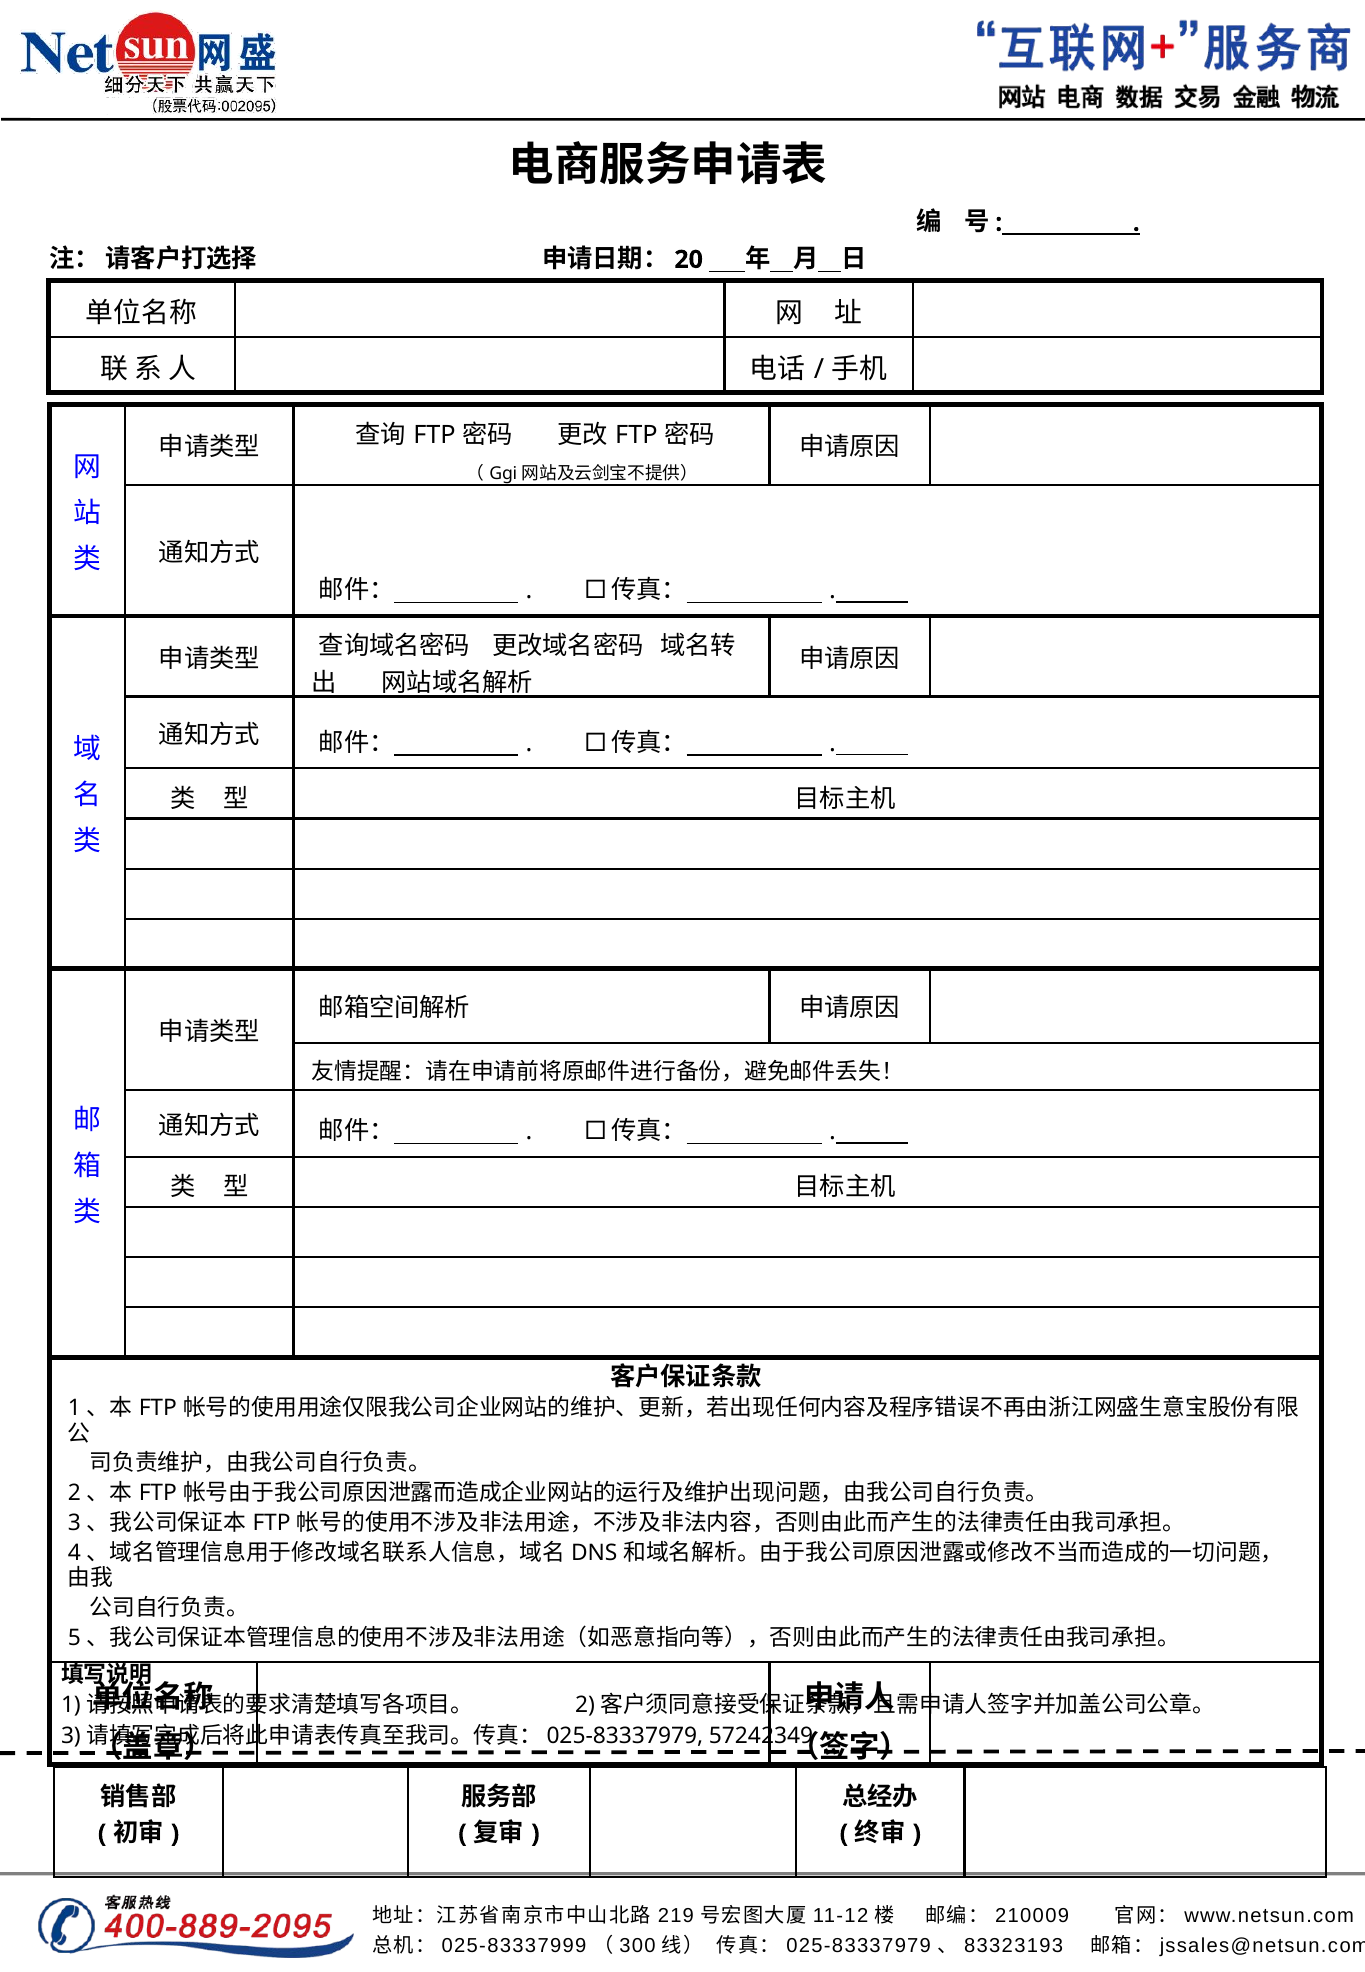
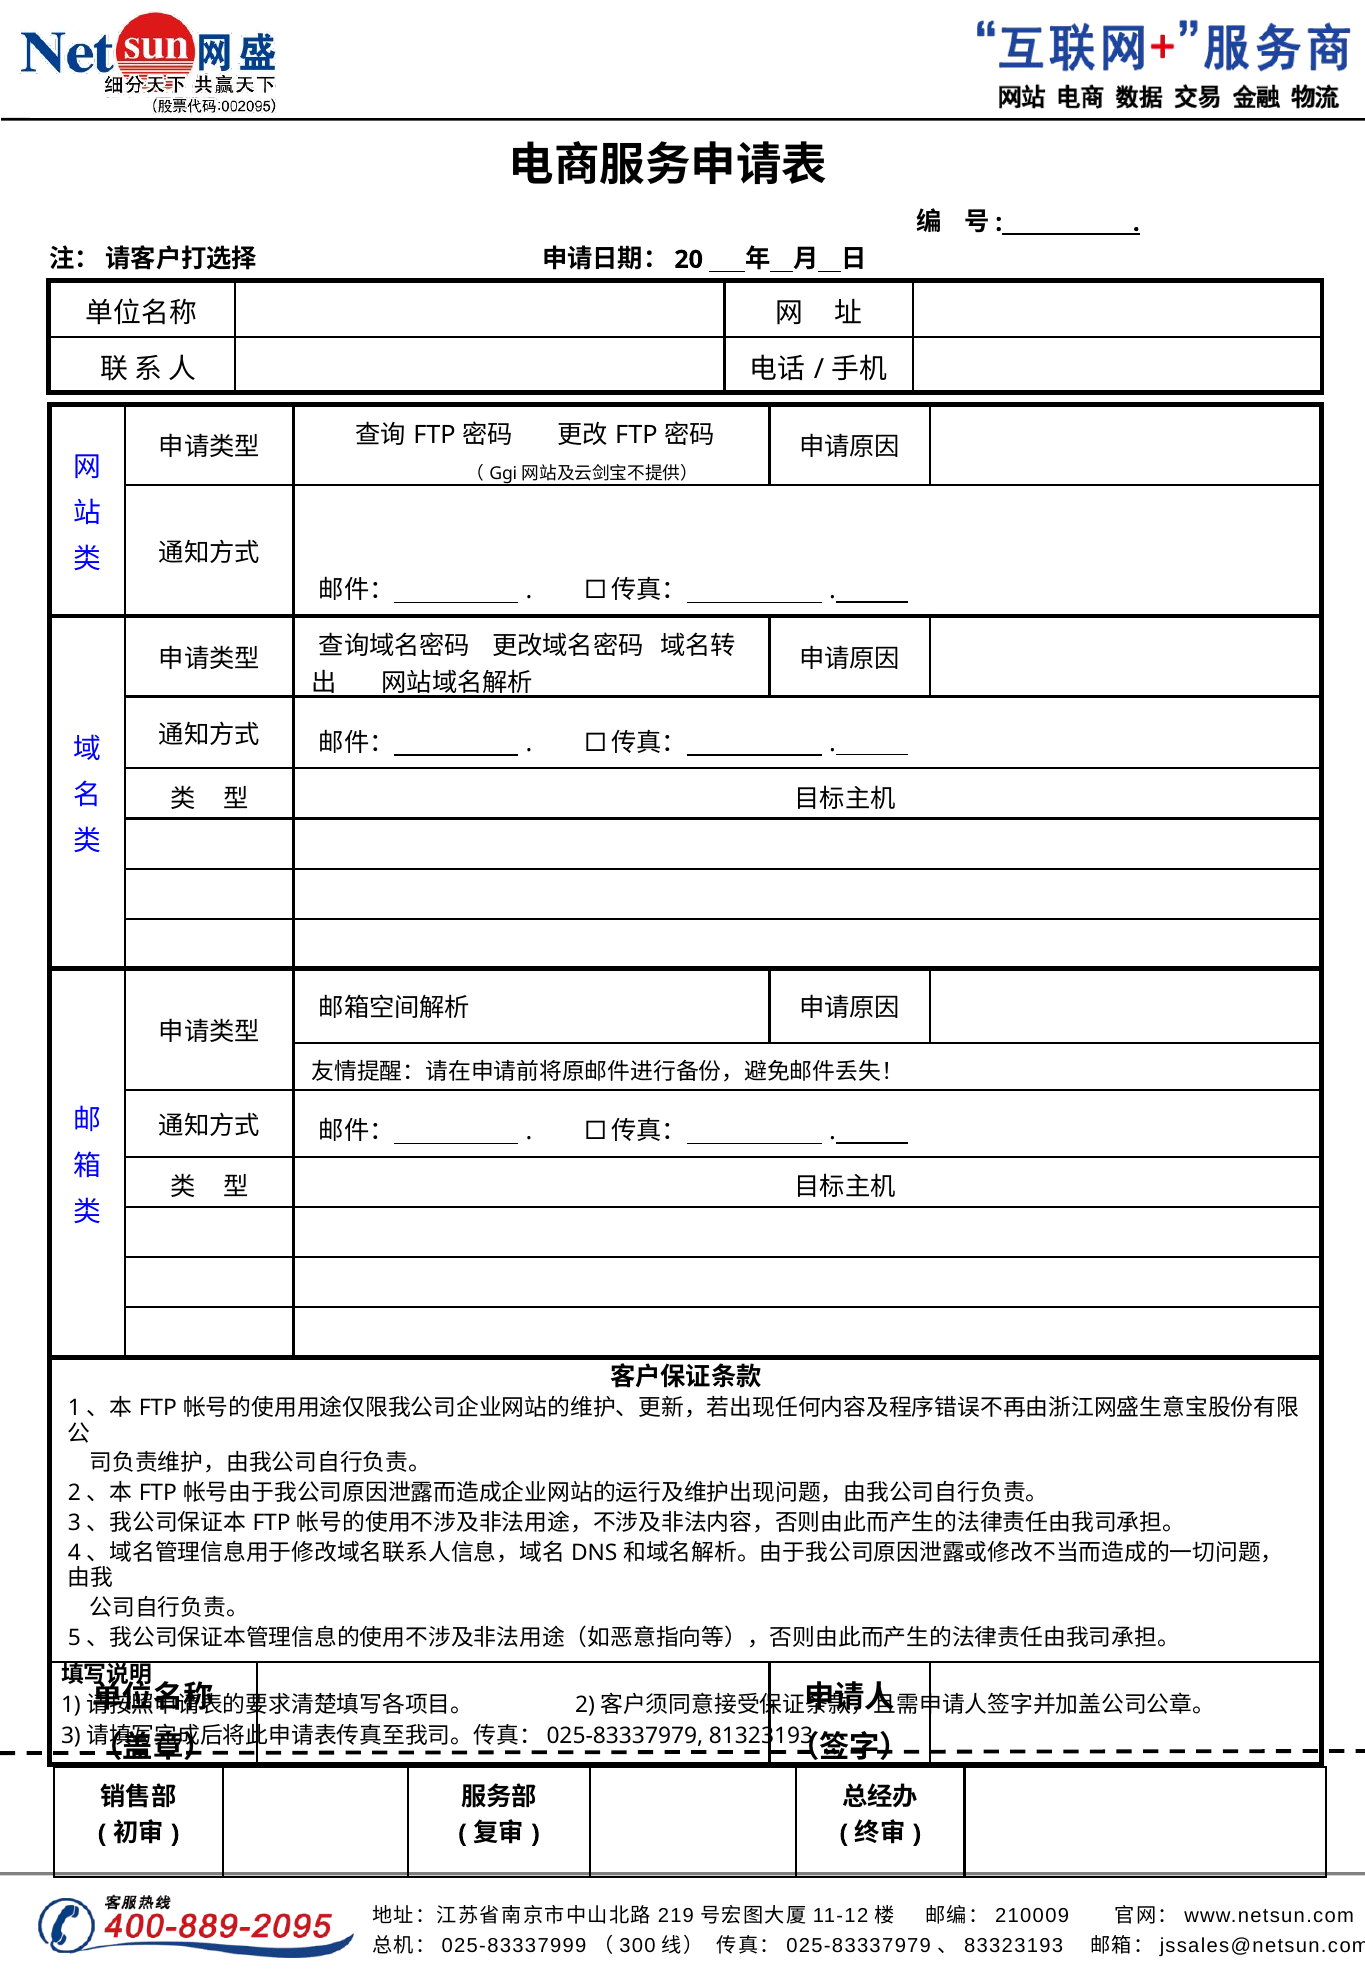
57242349: 57242349 -> 81323193
